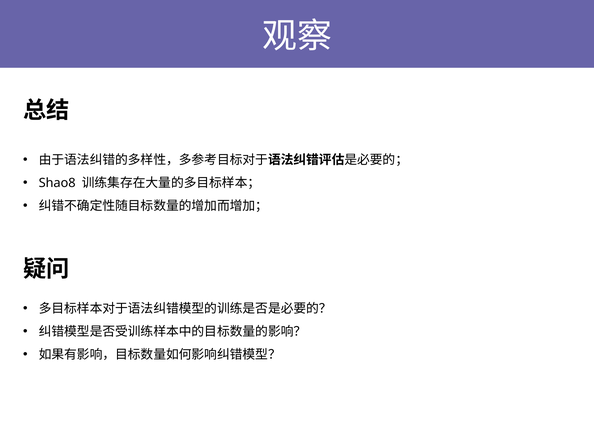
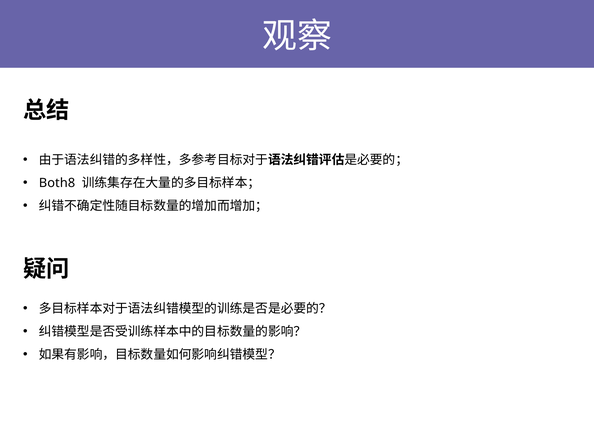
Shao8: Shao8 -> Both8
